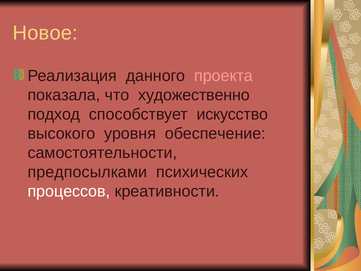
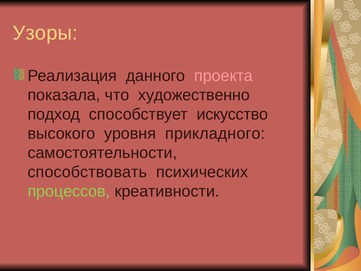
Новое: Новое -> Узоры
обеспечение: обеспечение -> прикладного
предпосылками: предпосылками -> способствовать
процессов colour: white -> light green
